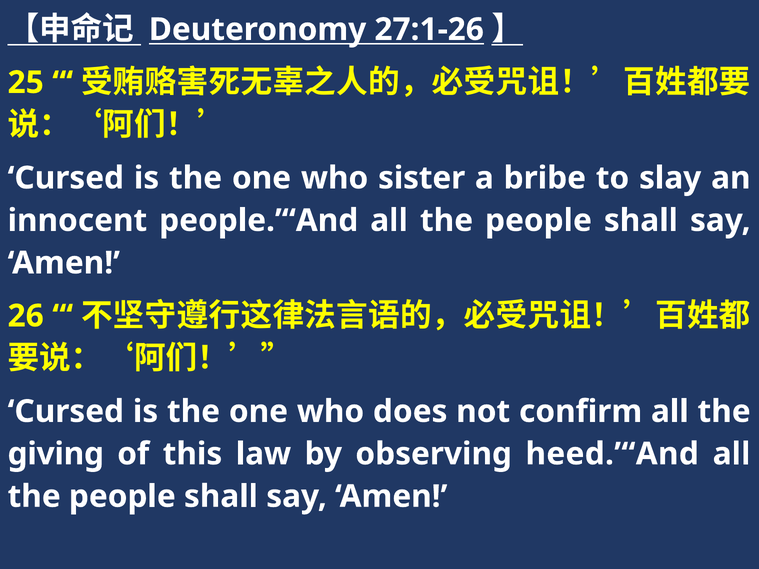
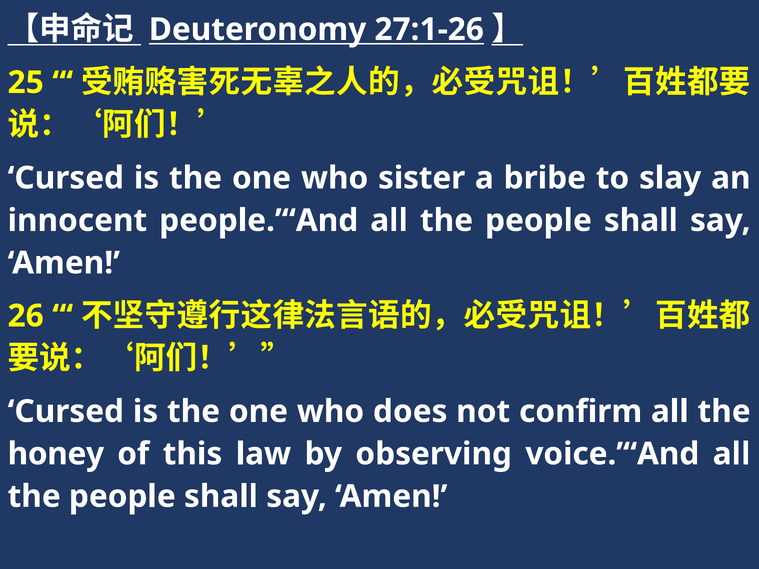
giving: giving -> honey
heed.’“And: heed.’“And -> voice.’“And
